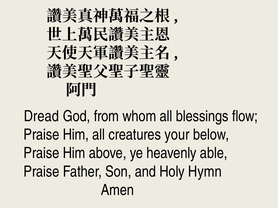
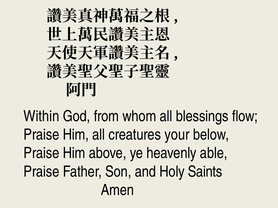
Dread: Dread -> Within
Hymn: Hymn -> Saints
